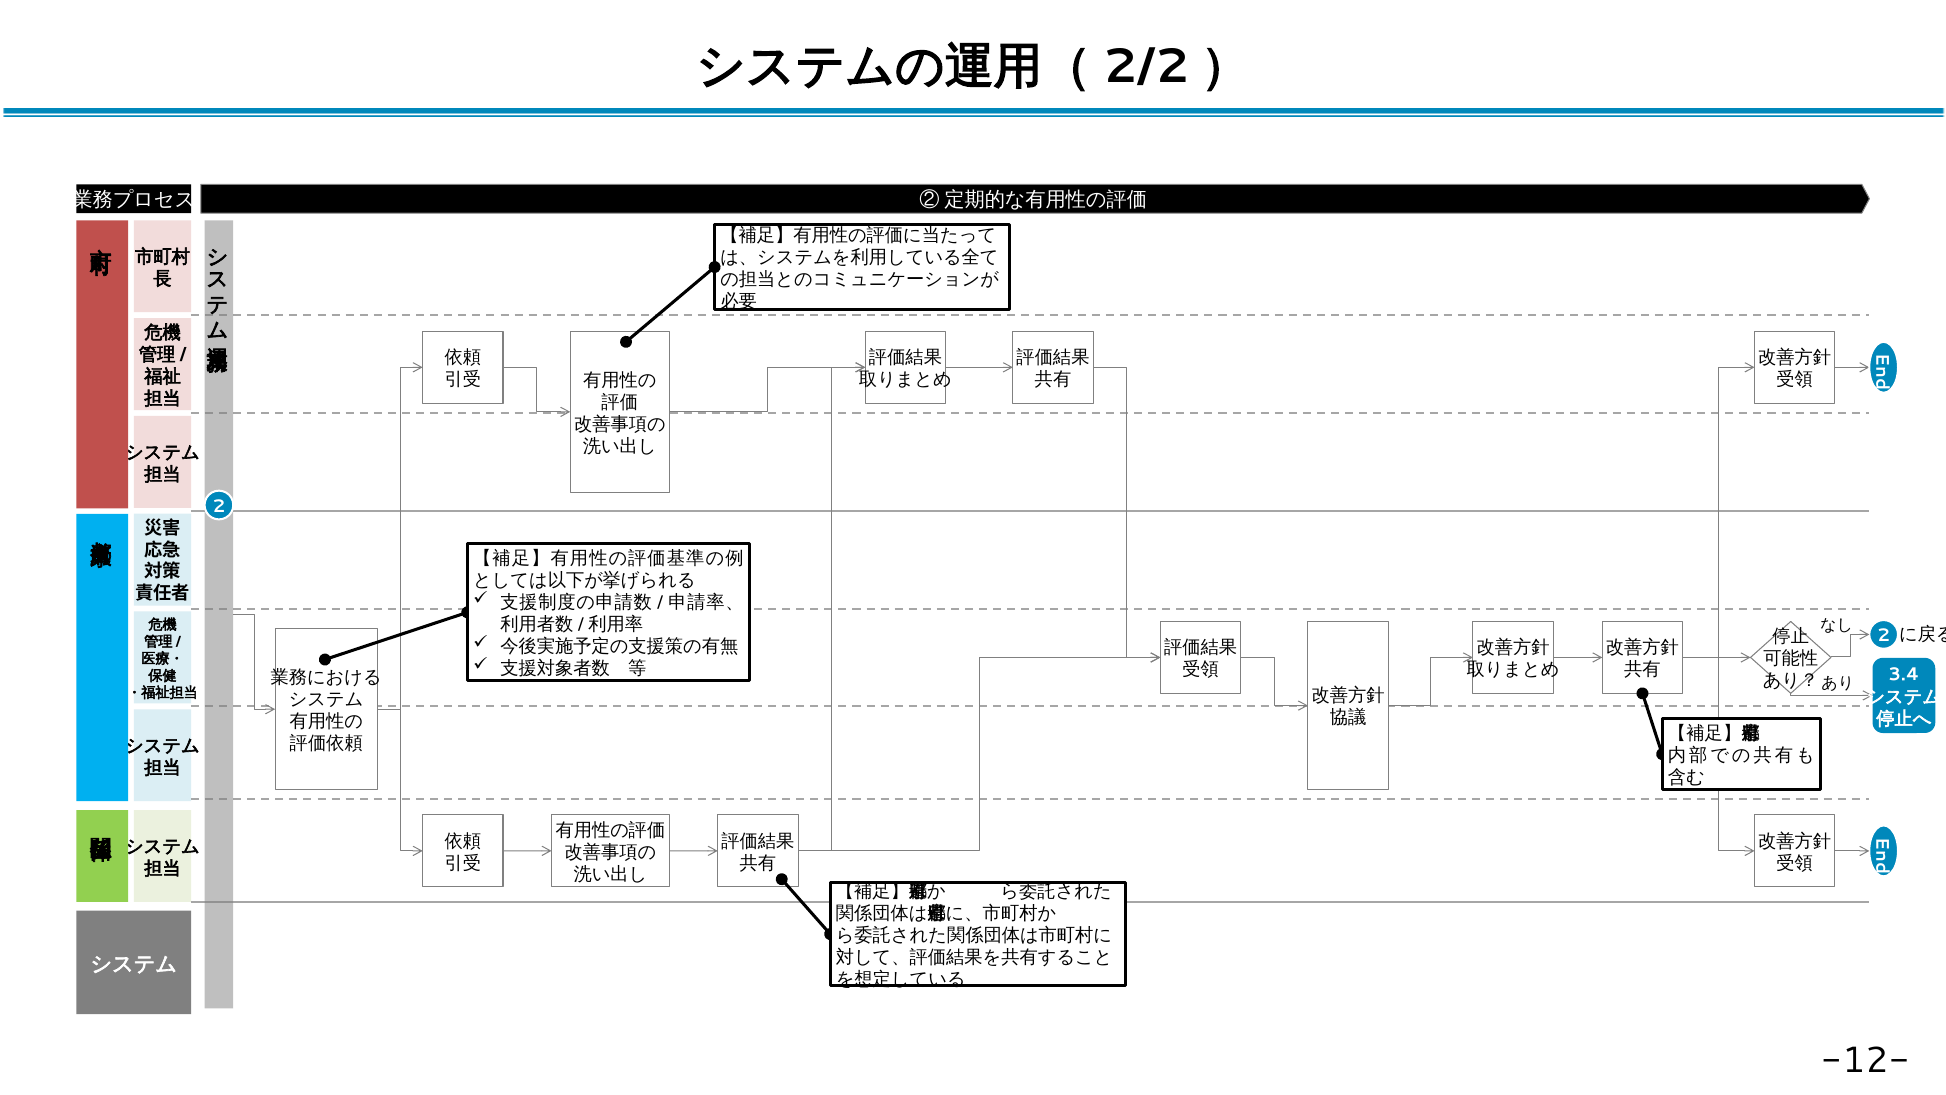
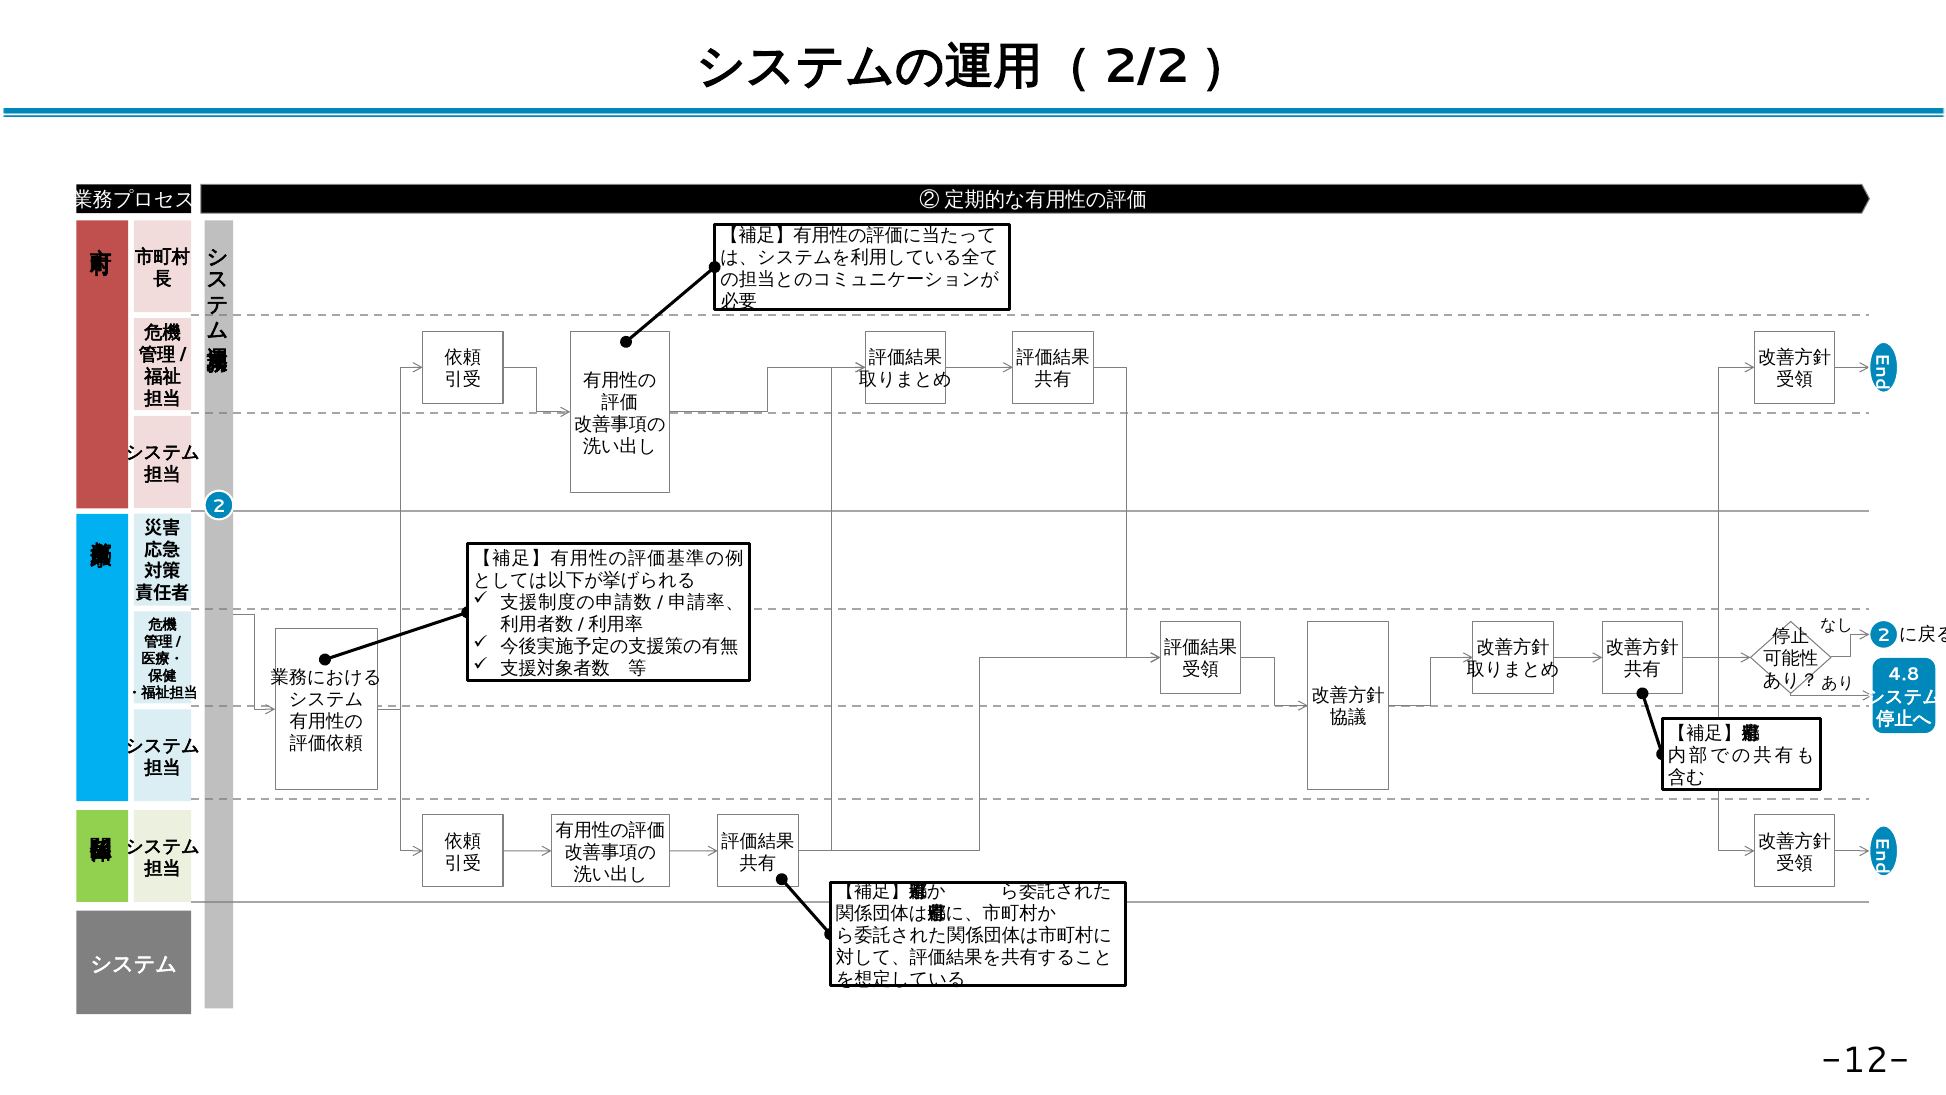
3.4: 3.4 -> 4.8
